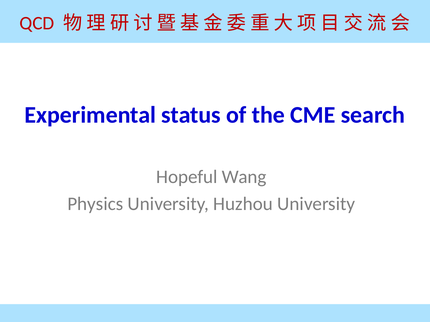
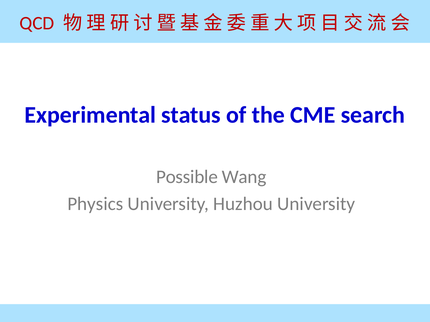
Hopeful: Hopeful -> Possible
